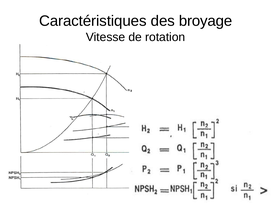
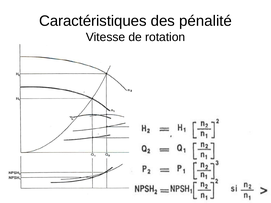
broyage: broyage -> pénalité
